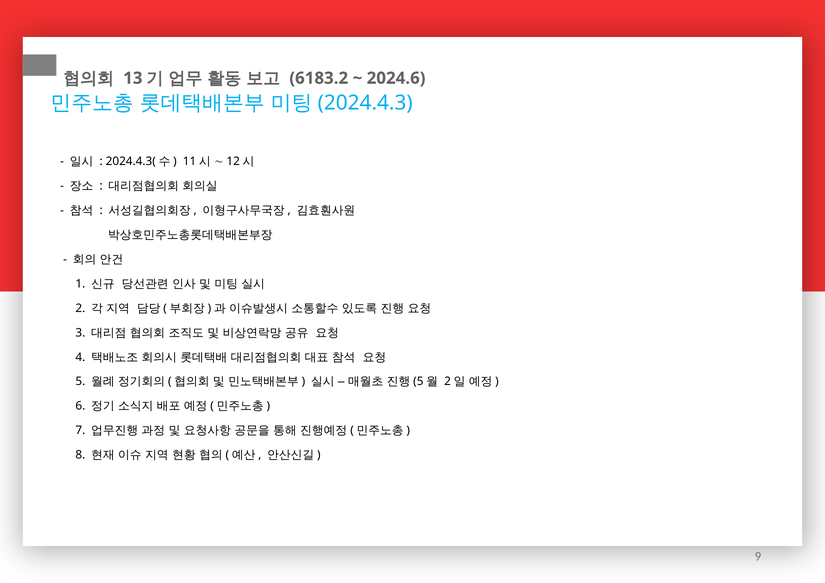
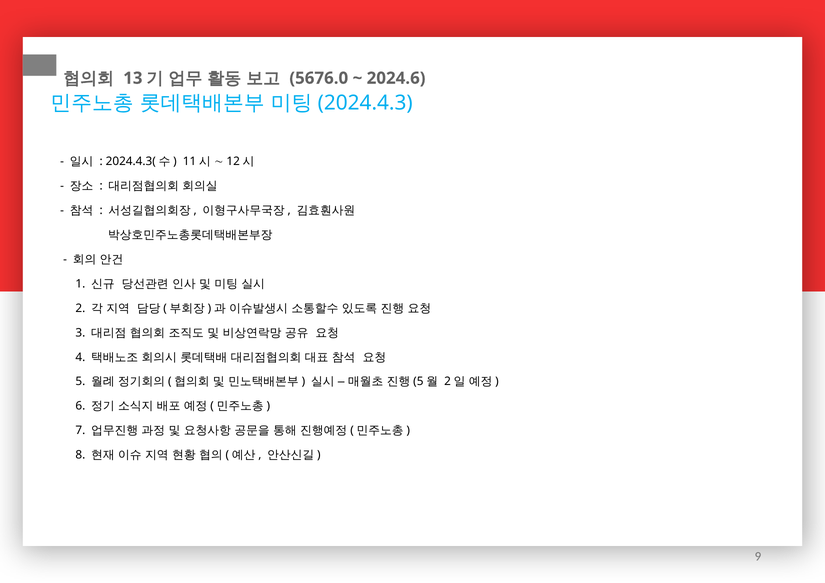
6183.2: 6183.2 -> 5676.0
